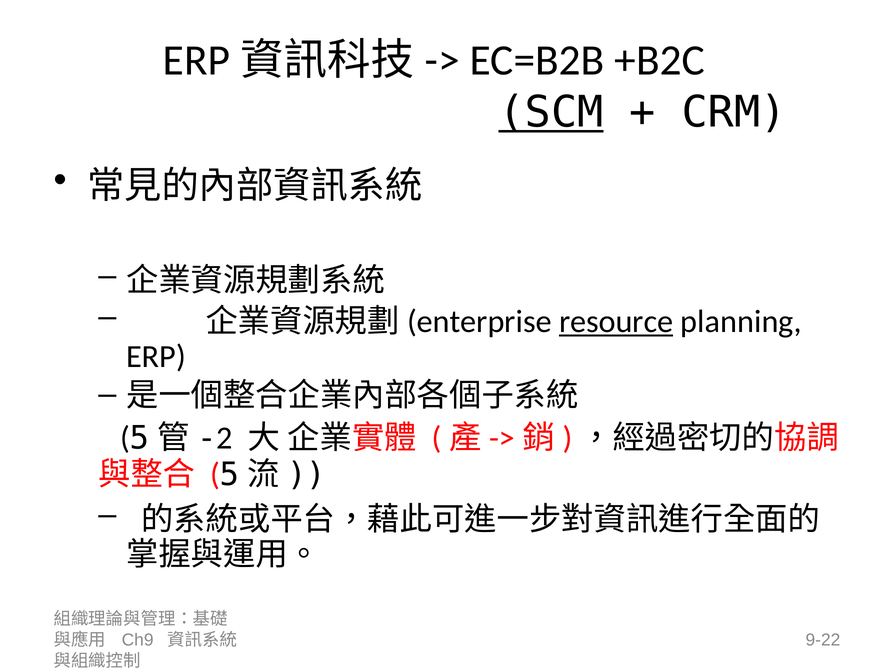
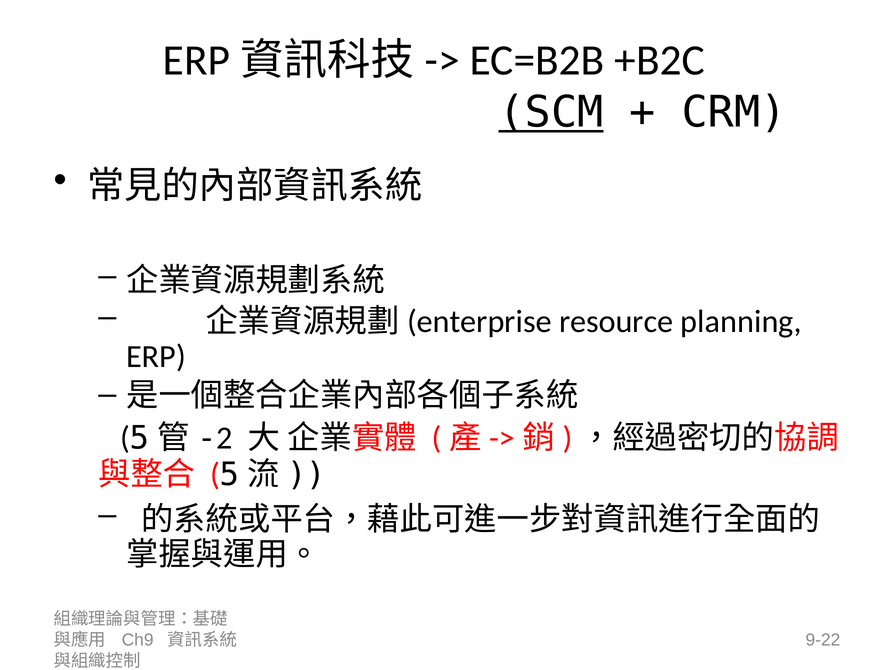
resource underline: present -> none
